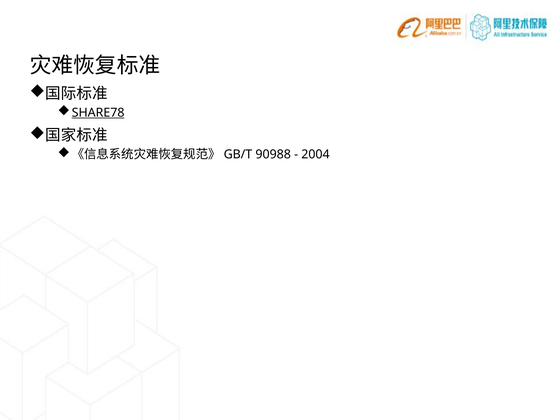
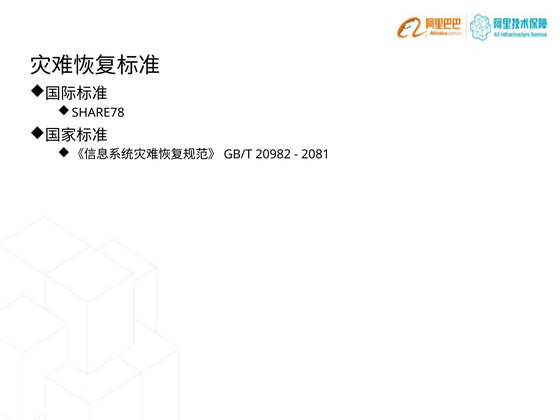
SHARE78 underline: present -> none
90988: 90988 -> 20982
2004: 2004 -> 2081
